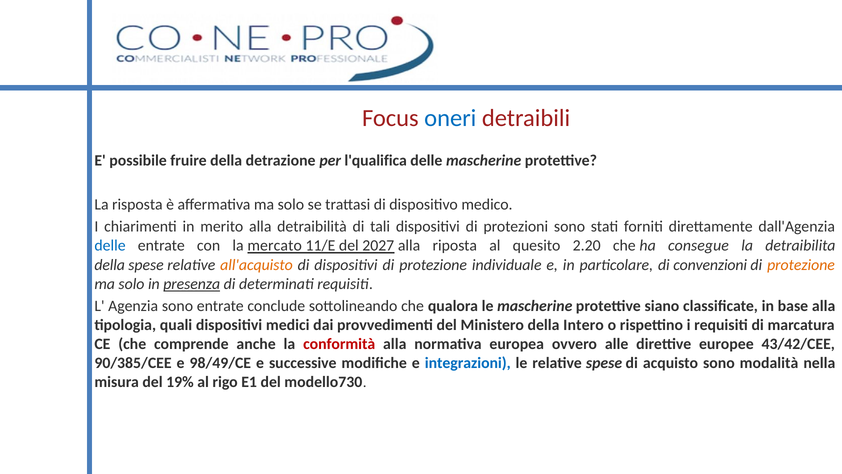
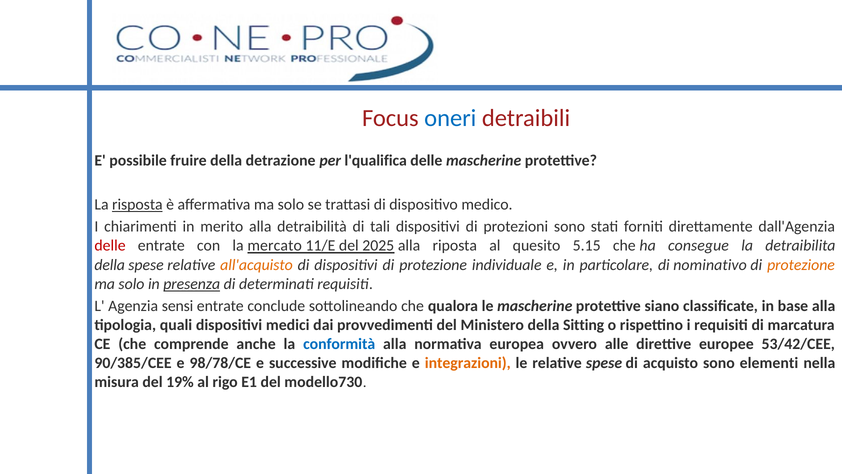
risposta underline: none -> present
delle at (110, 246) colour: blue -> red
2027: 2027 -> 2025
2.20: 2.20 -> 5.15
convenzioni: convenzioni -> nominativo
Agenzia sono: sono -> sensi
Intero: Intero -> Sitting
conformità colour: red -> blue
43/42/CEE: 43/42/CEE -> 53/42/CEE
98/49/CE: 98/49/CE -> 98/78/CE
integrazioni colour: blue -> orange
modalità: modalità -> elementi
